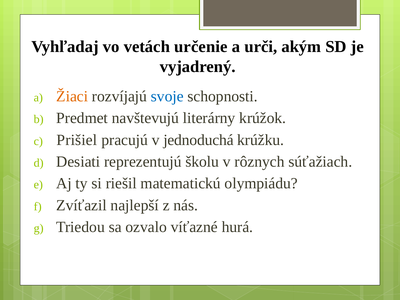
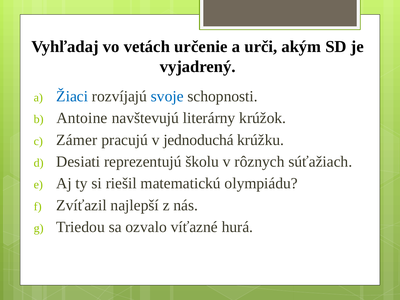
Žiaci colour: orange -> blue
Predmet: Predmet -> Antoine
Prišiel: Prišiel -> Zámer
